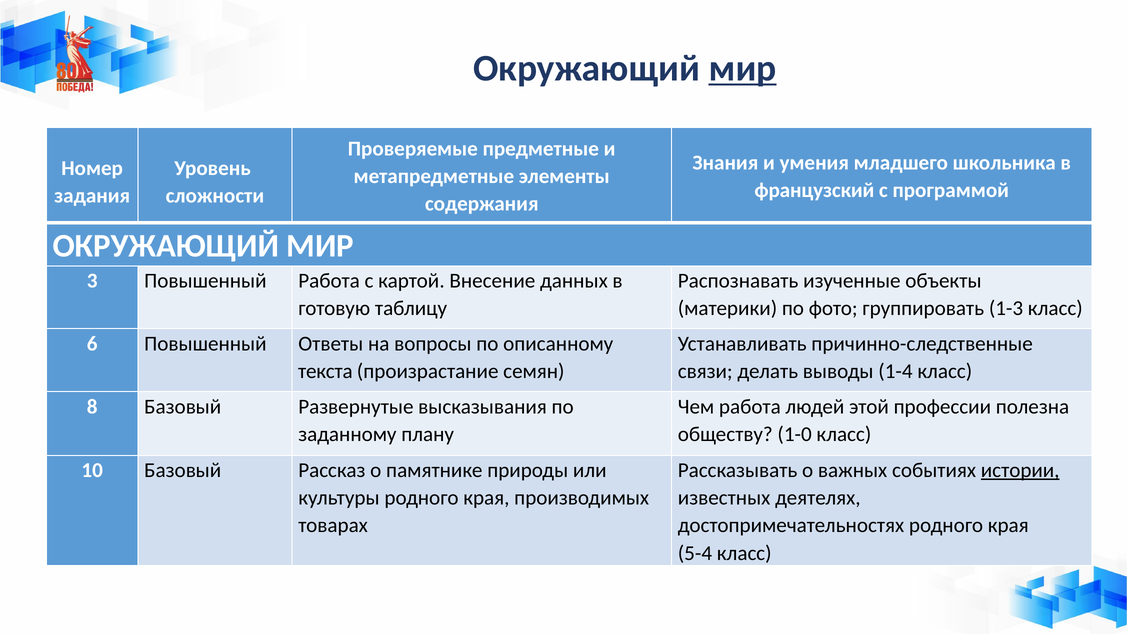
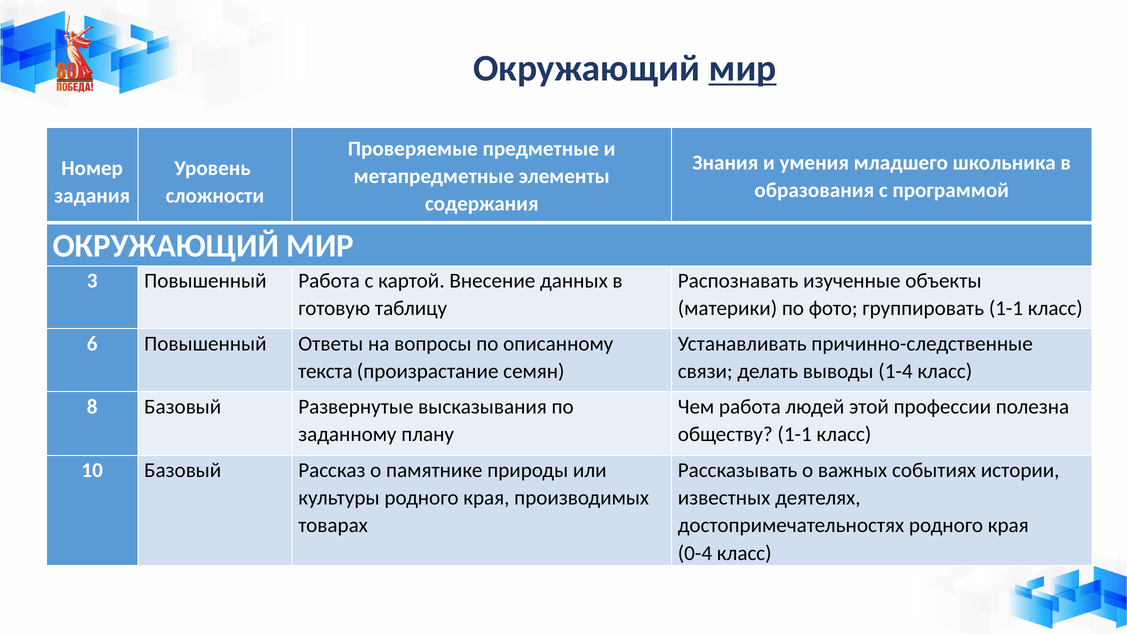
французский: французский -> образования
группировать 1-3: 1-3 -> 1-1
обществу 1-0: 1-0 -> 1-1
истории underline: present -> none
5-4: 5-4 -> 0-4
